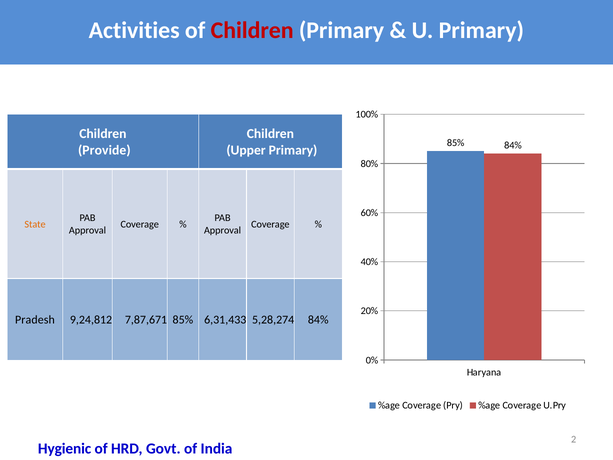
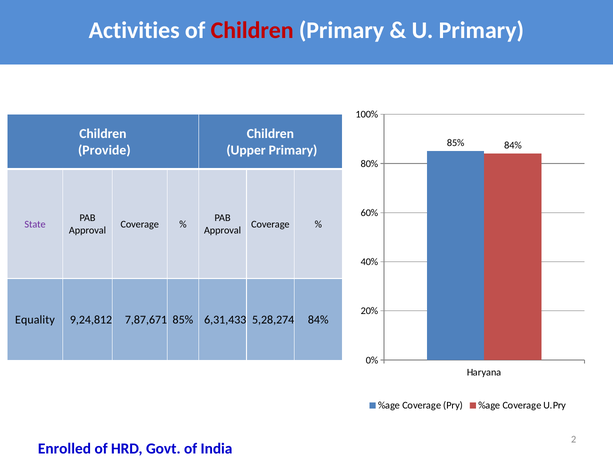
State colour: orange -> purple
Pradesh: Pradesh -> Equality
Hygienic: Hygienic -> Enrolled
